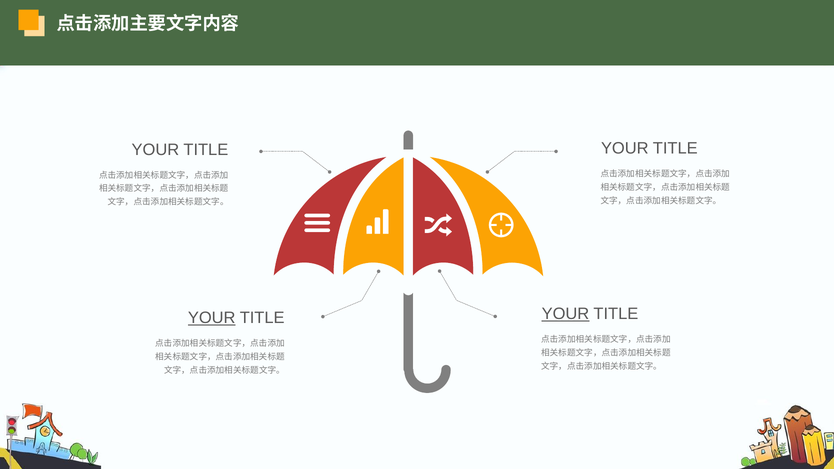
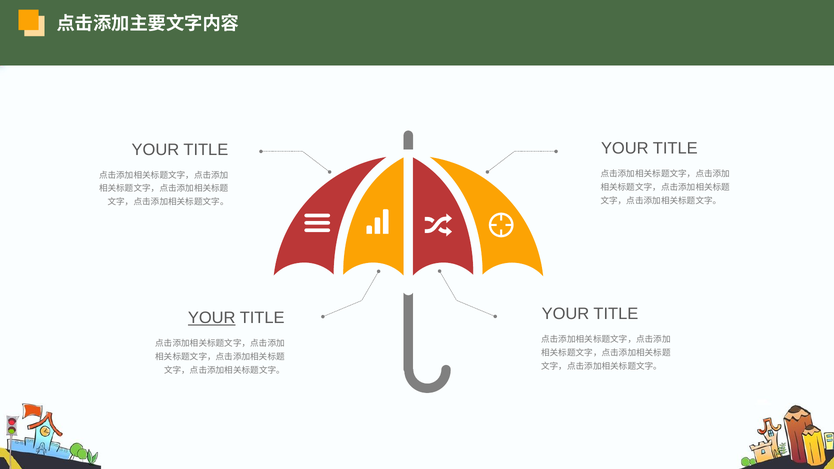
YOUR at (565, 314) underline: present -> none
